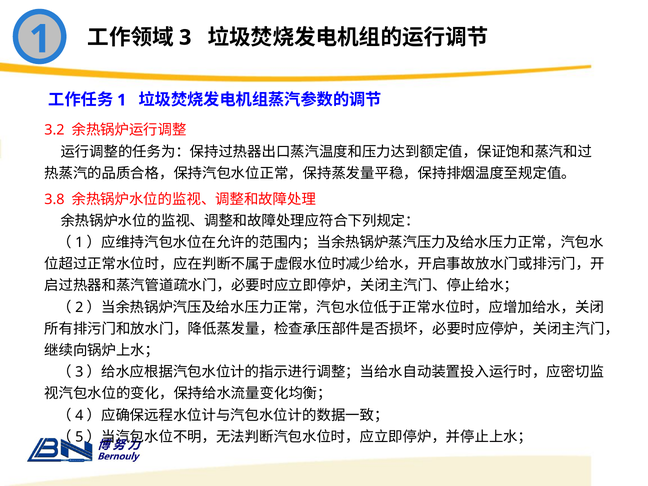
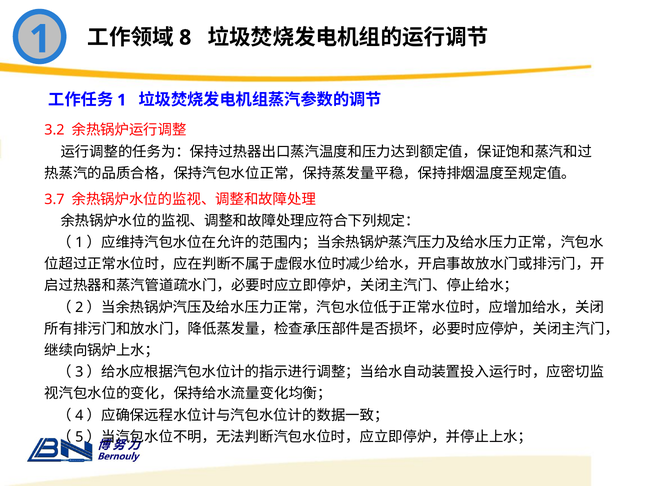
3: 3 -> 8
3.8: 3.8 -> 3.7
